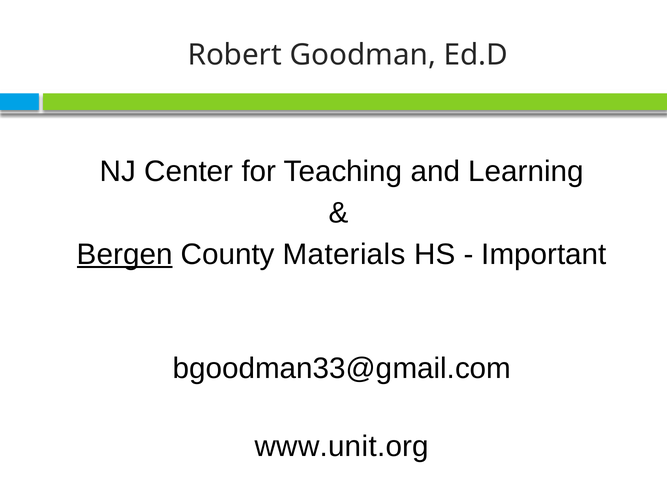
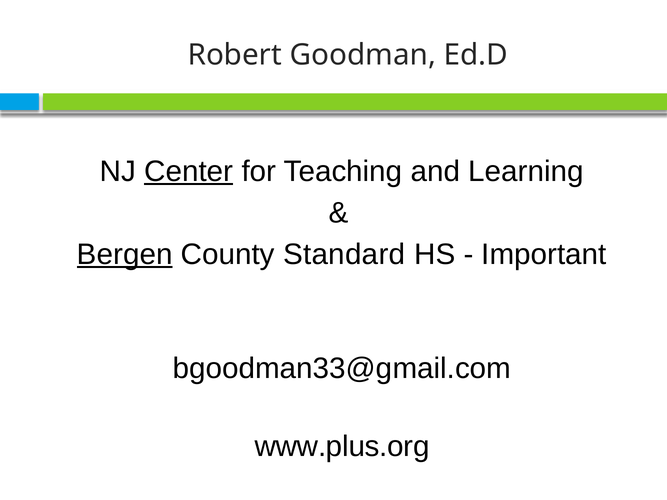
Center underline: none -> present
Materials: Materials -> Standard
www.unit.org: www.unit.org -> www.plus.org
